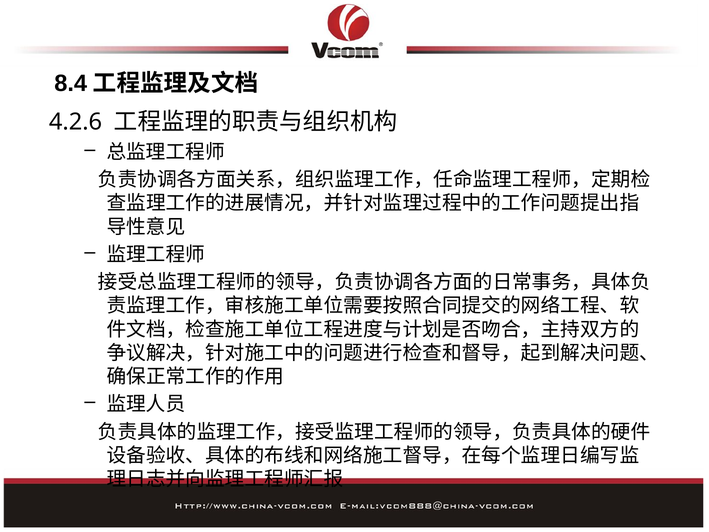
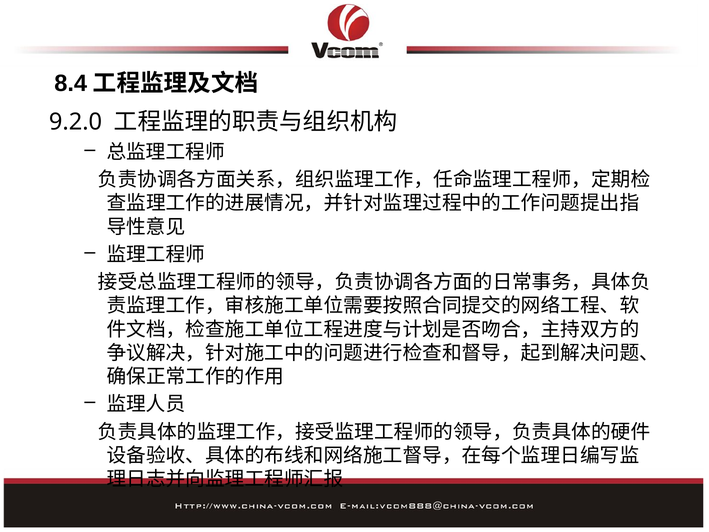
4.2.6: 4.2.6 -> 9.2.0
